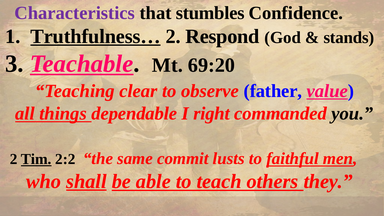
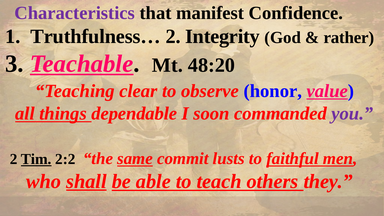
stumbles: stumbles -> manifest
Truthfulness… underline: present -> none
Respond: Respond -> Integrity
stands: stands -> rather
69:20: 69:20 -> 48:20
father: father -> honor
right: right -> soon
you colour: black -> purple
same underline: none -> present
